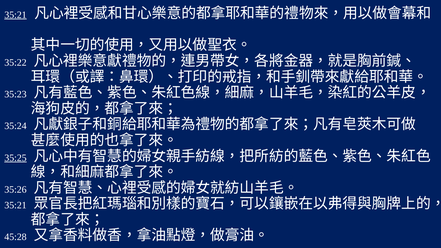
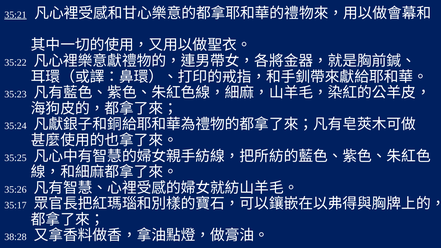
35:25 underline: present -> none
35:21 at (16, 205): 35:21 -> 35:17
45:28: 45:28 -> 38:28
